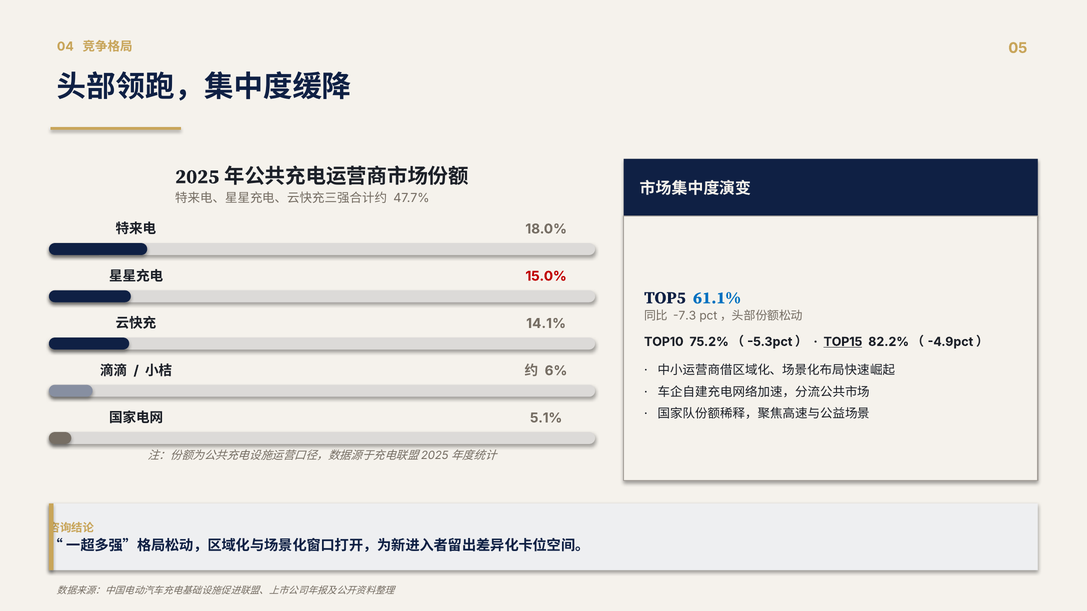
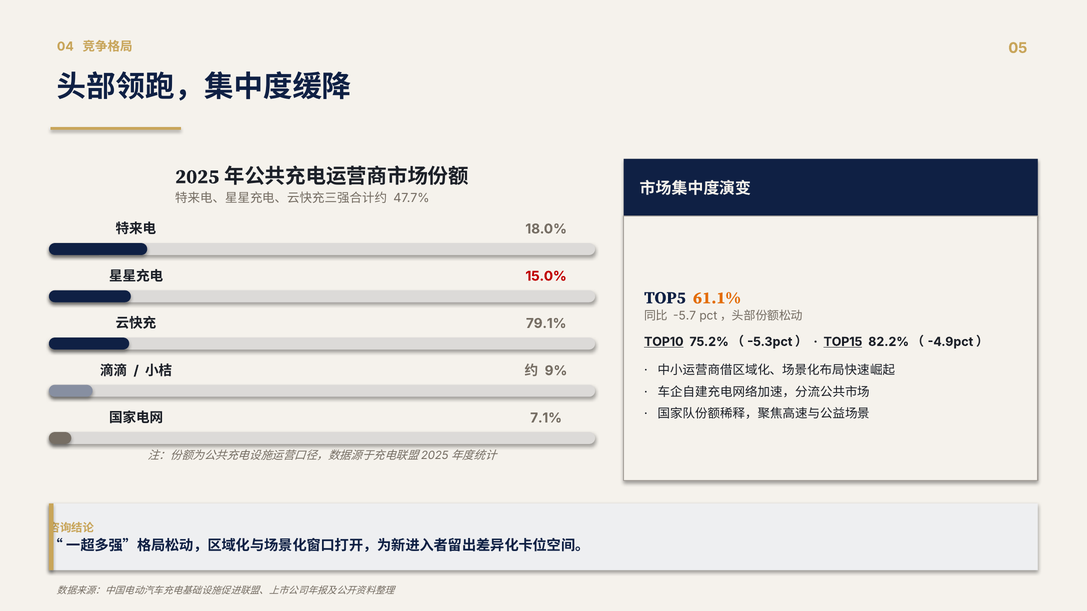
61.1% colour: blue -> orange
-7.3: -7.3 -> -5.7
14.1%: 14.1% -> 79.1%
TOP10 underline: none -> present
6%: 6% -> 9%
5.1%: 5.1% -> 7.1%
